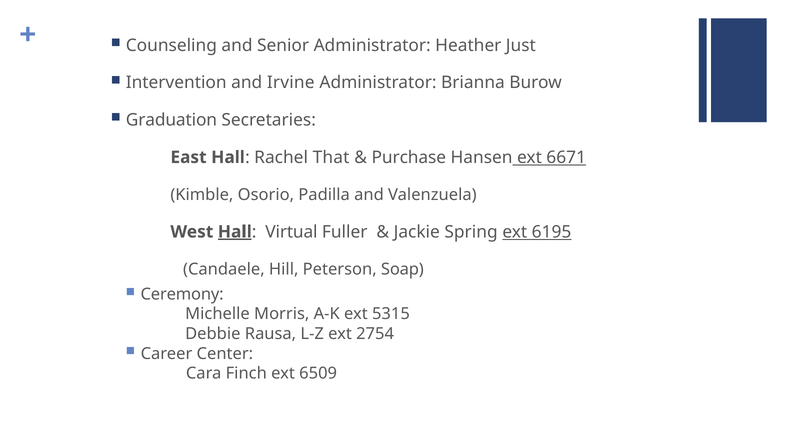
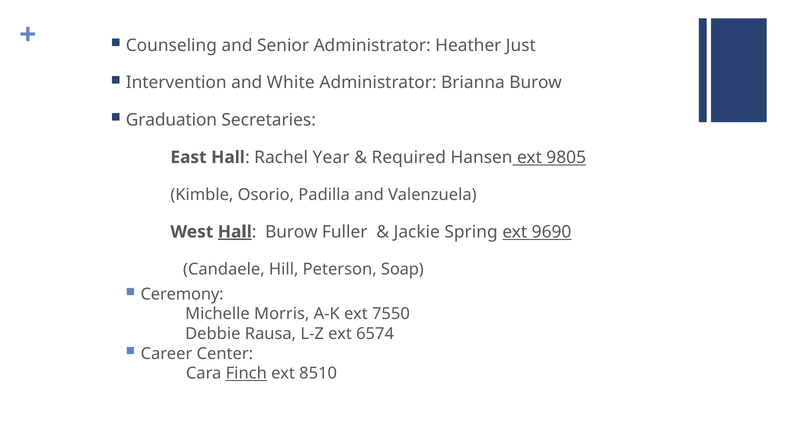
Irvine: Irvine -> White
That: That -> Year
Purchase: Purchase -> Required
6671: 6671 -> 9805
Virtual at (291, 232): Virtual -> Burow
6195: 6195 -> 9690
5315: 5315 -> 7550
2754: 2754 -> 6574
Finch underline: none -> present
6509: 6509 -> 8510
